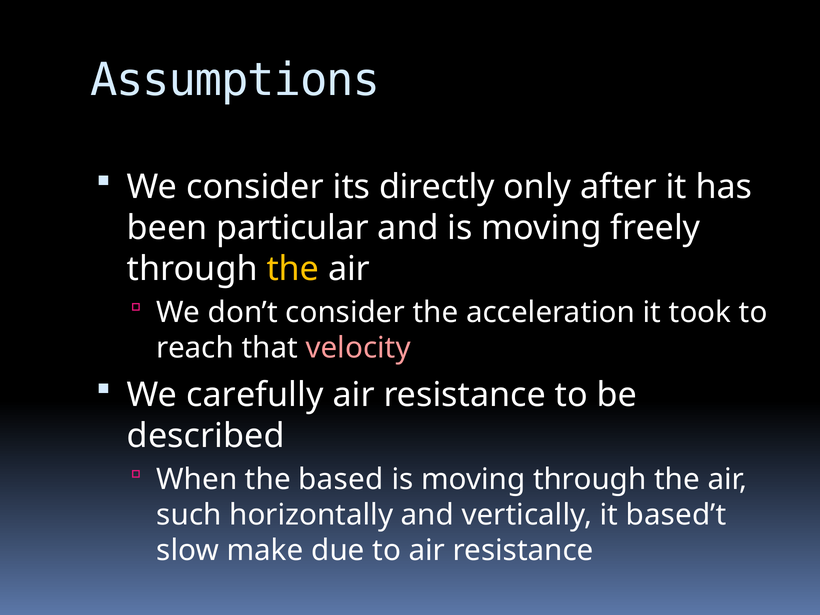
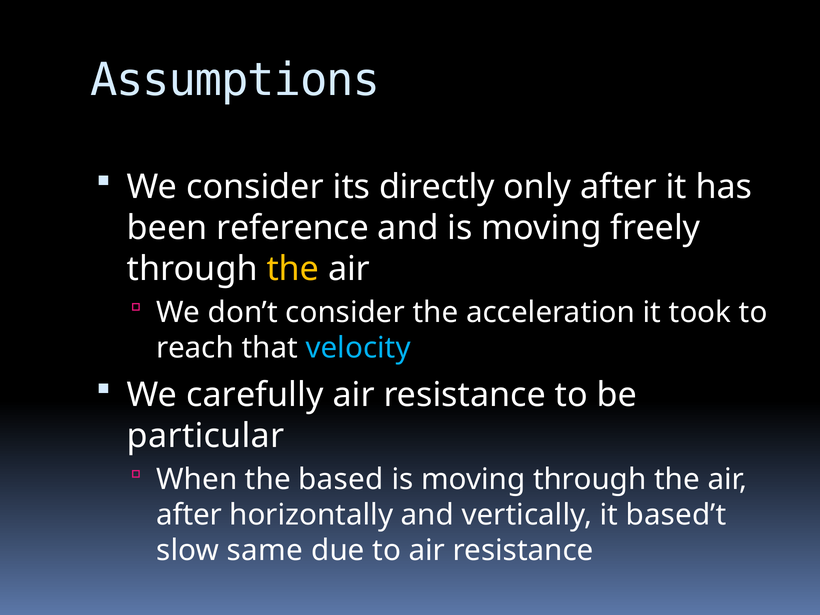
particular: particular -> reference
velocity colour: pink -> light blue
described: described -> particular
such at (189, 515): such -> after
make: make -> same
